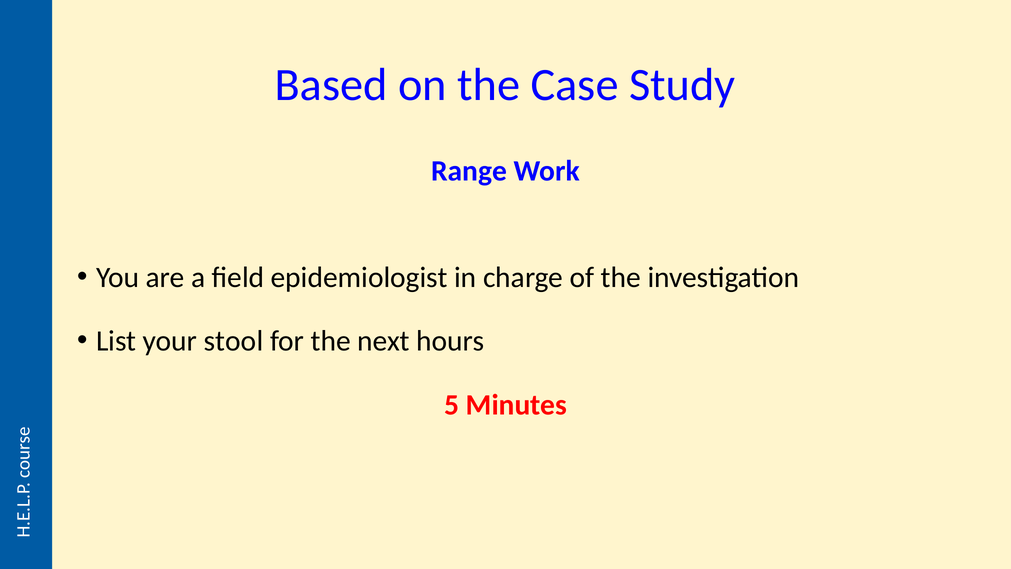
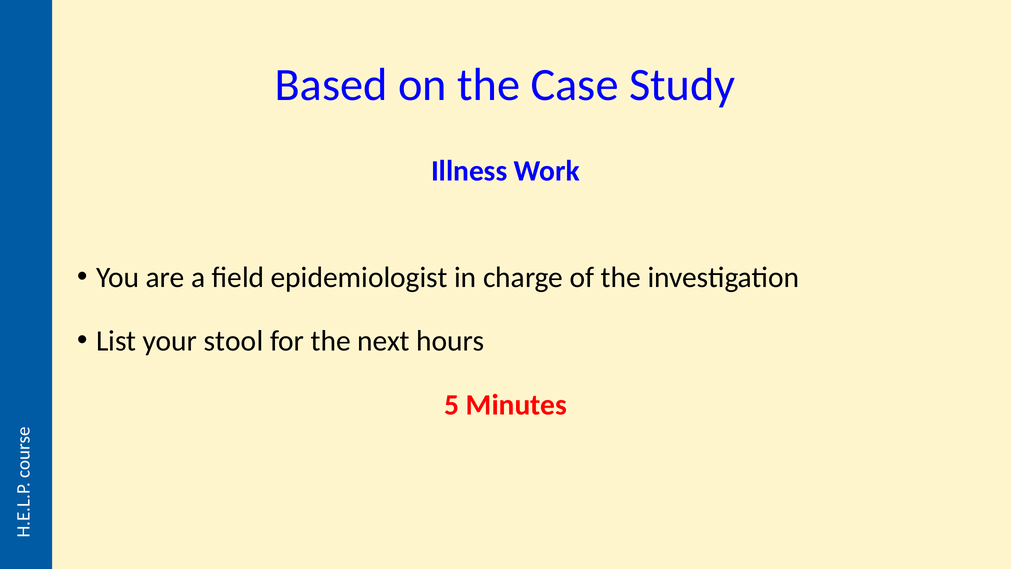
Range: Range -> Illness
